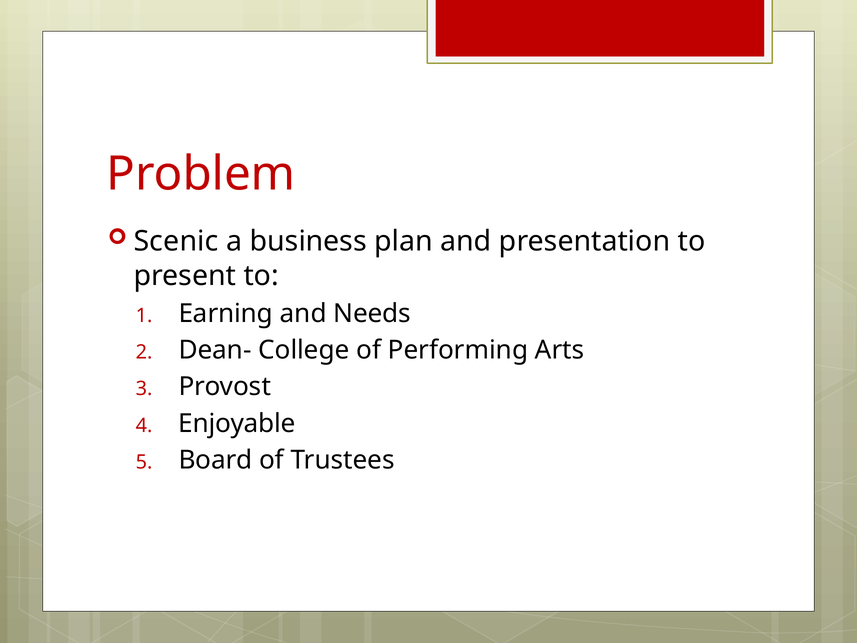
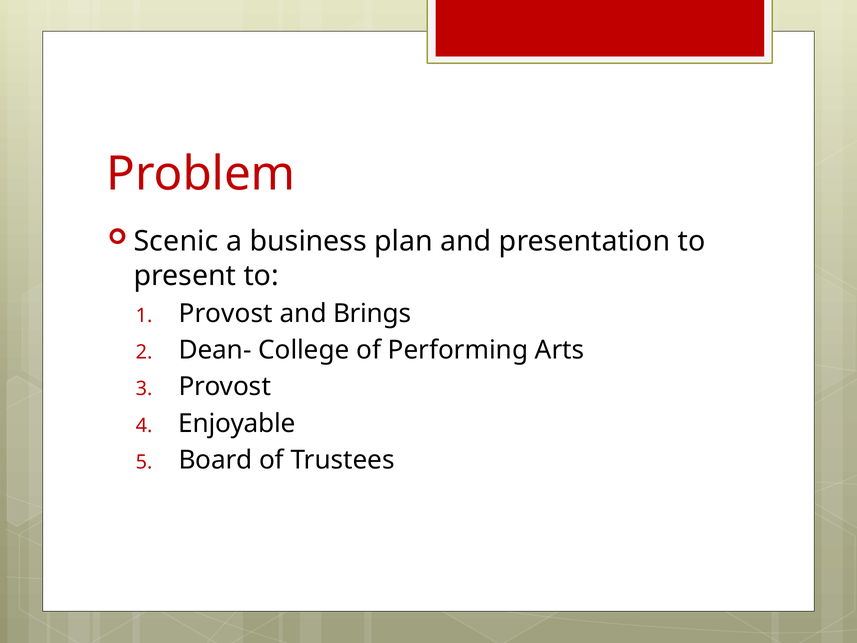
Earning at (226, 313): Earning -> Provost
Needs: Needs -> Brings
